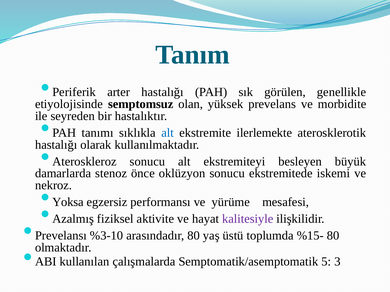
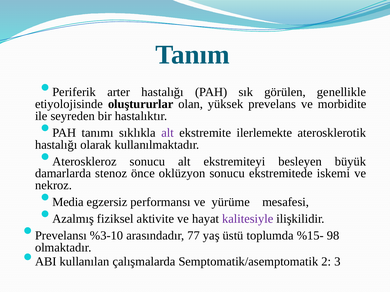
semptomsuz: semptomsuz -> oluştururlar
alt at (167, 133) colour: blue -> purple
Yoksa: Yoksa -> Media
arasındadır 80: 80 -> 77
%15- 80: 80 -> 98
5: 5 -> 2
